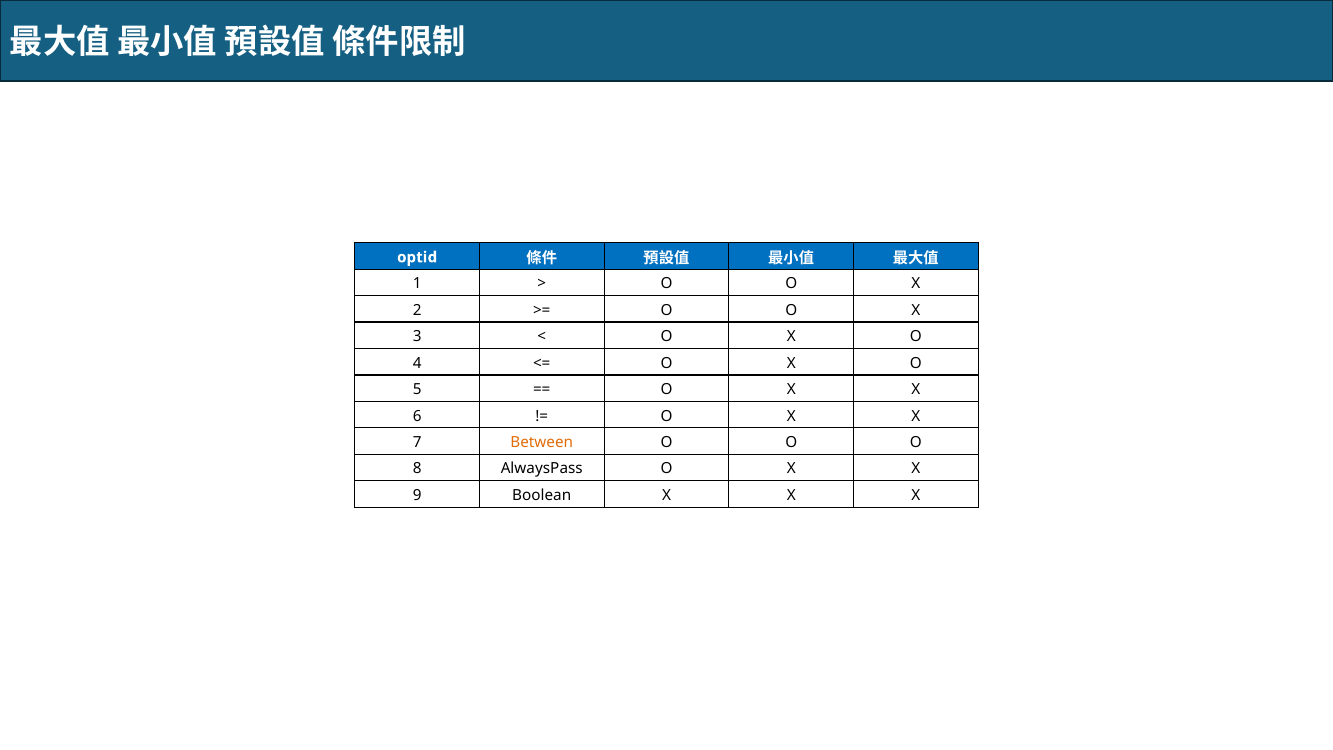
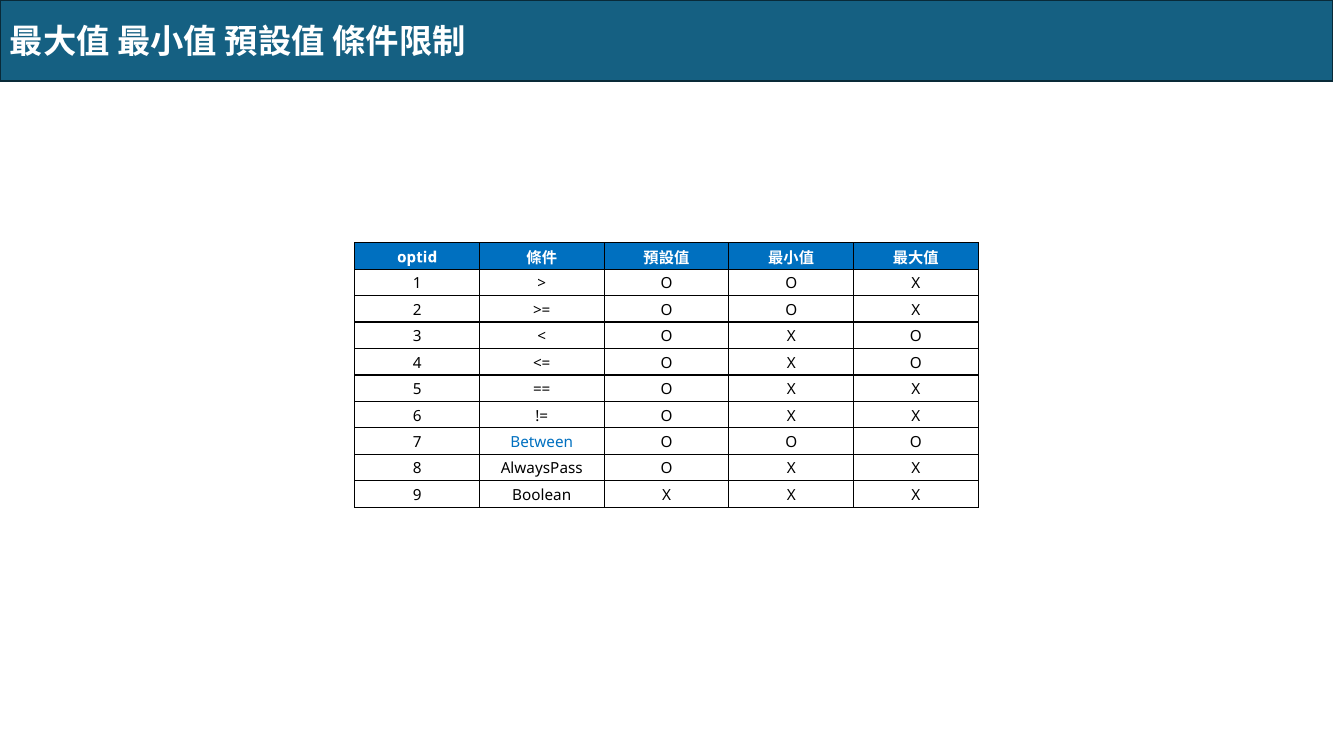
Between colour: orange -> blue
